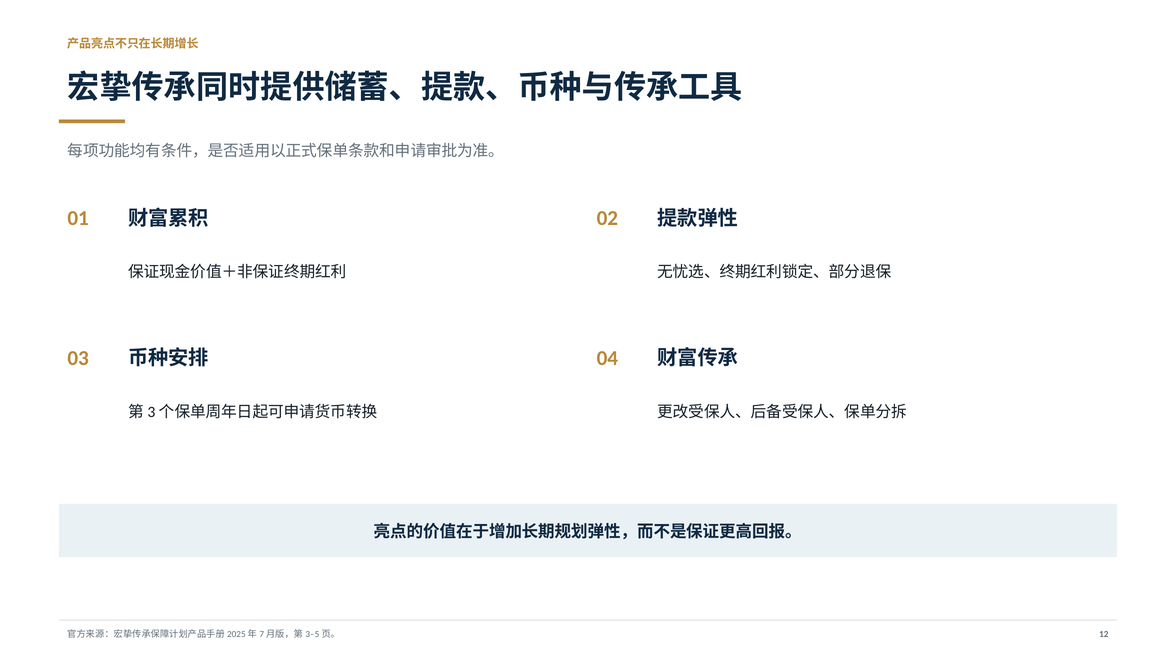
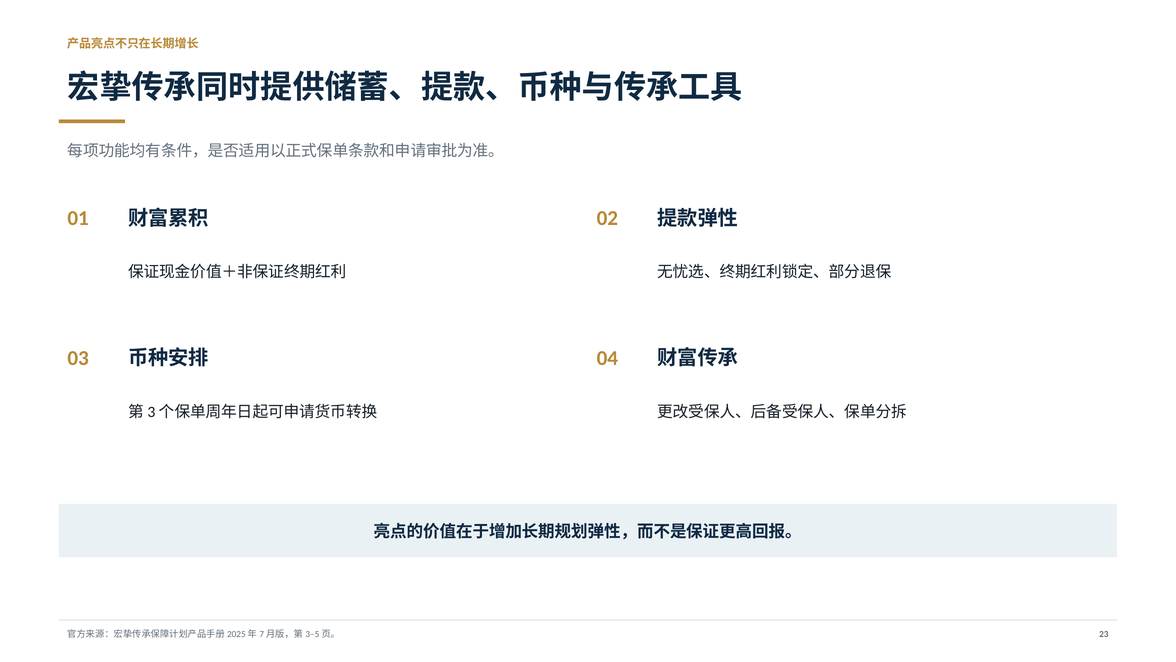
12: 12 -> 23
